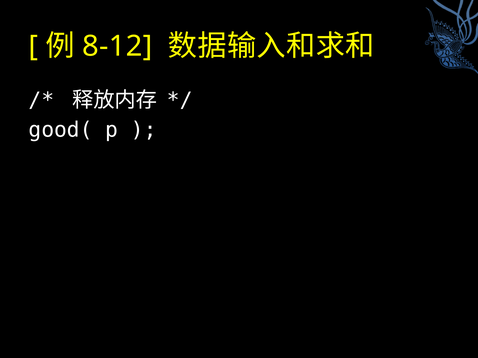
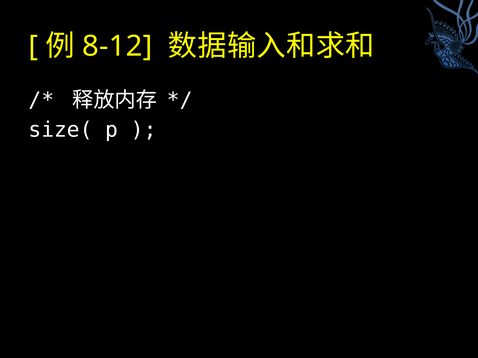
good(: good( -> size(
